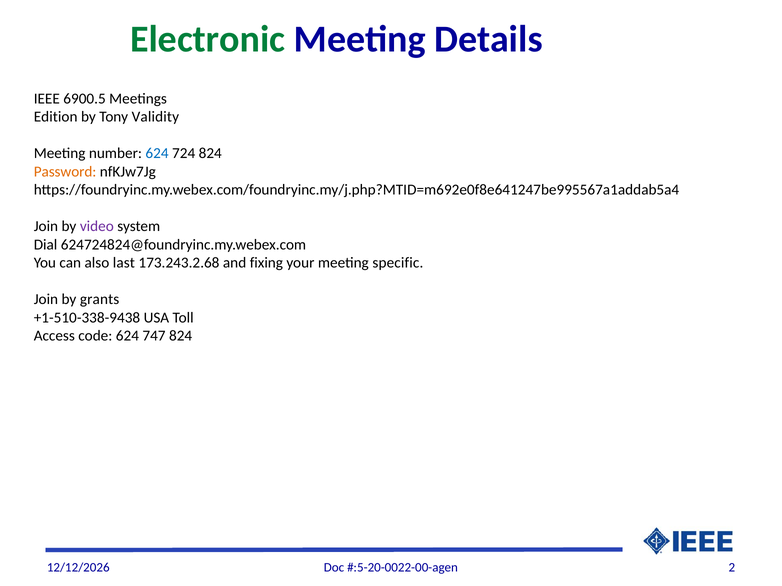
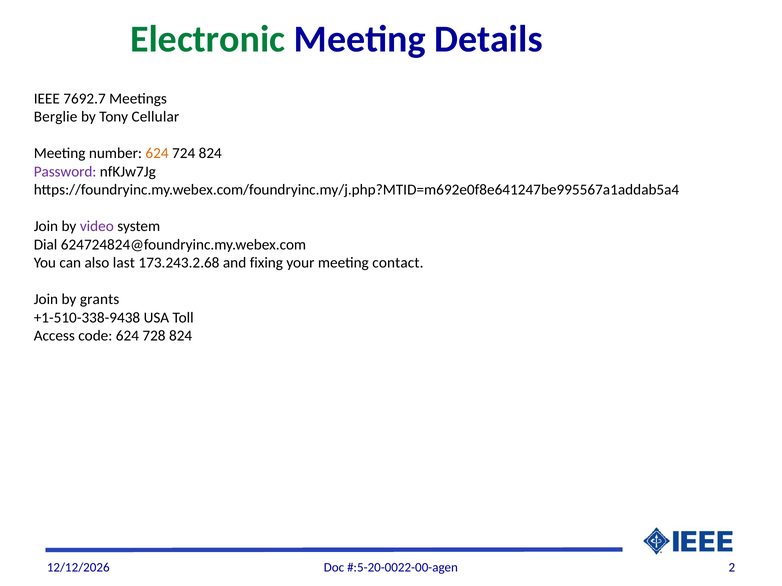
6900.5: 6900.5 -> 7692.7
Edition: Edition -> Berglie
Validity: Validity -> Cellular
624 at (157, 154) colour: blue -> orange
Password colour: orange -> purple
specific: specific -> contact
747: 747 -> 728
